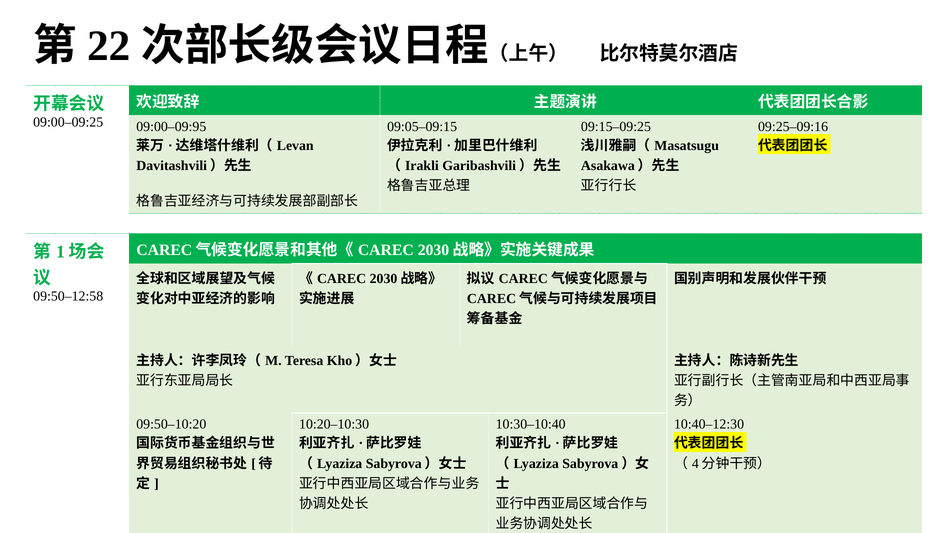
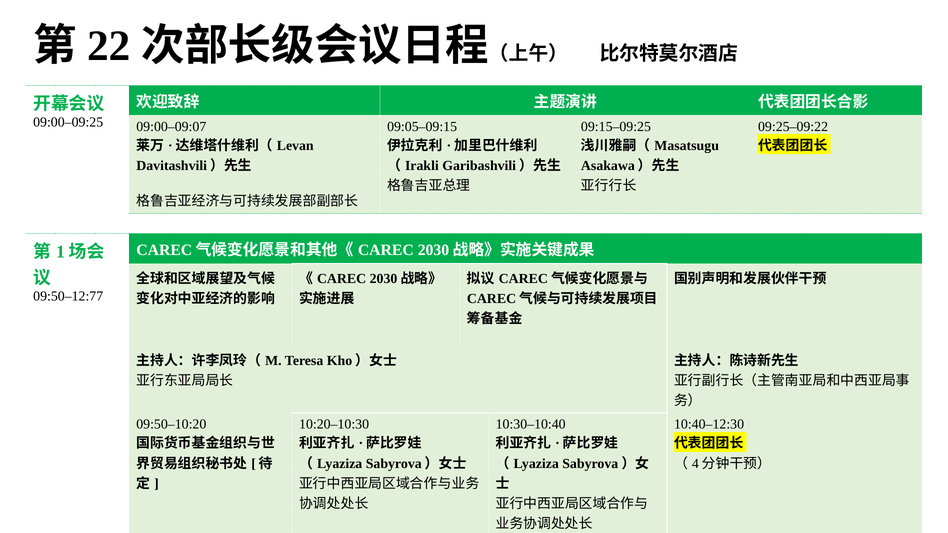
09:00–09:95: 09:00–09:95 -> 09:00–09:07
09:25–09:16: 09:25–09:16 -> 09:25–09:22
09:50–12:58: 09:50–12:58 -> 09:50–12:77
